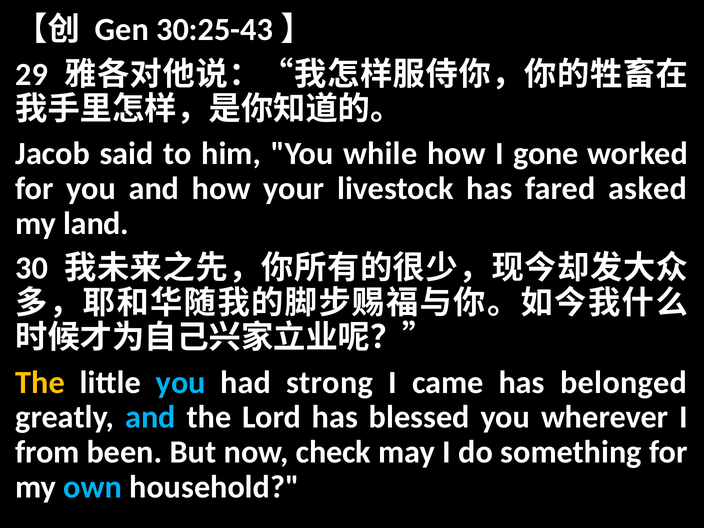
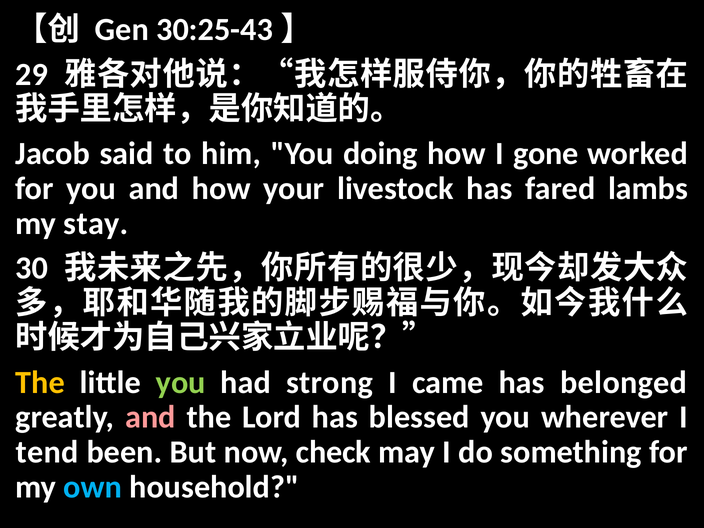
while: while -> doing
asked: asked -> lambs
land: land -> stay
you at (181, 382) colour: light blue -> light green
and at (150, 417) colour: light blue -> pink
from: from -> tend
